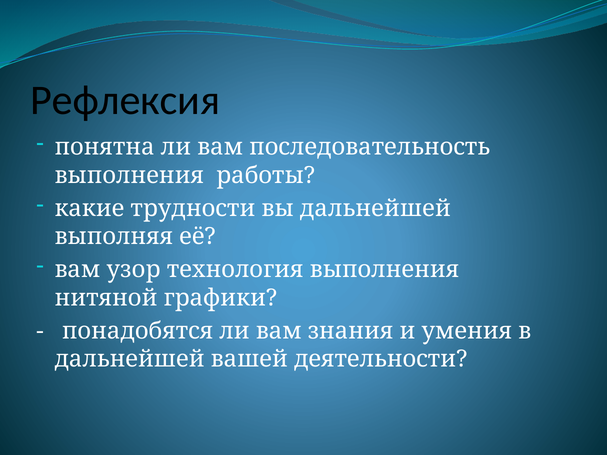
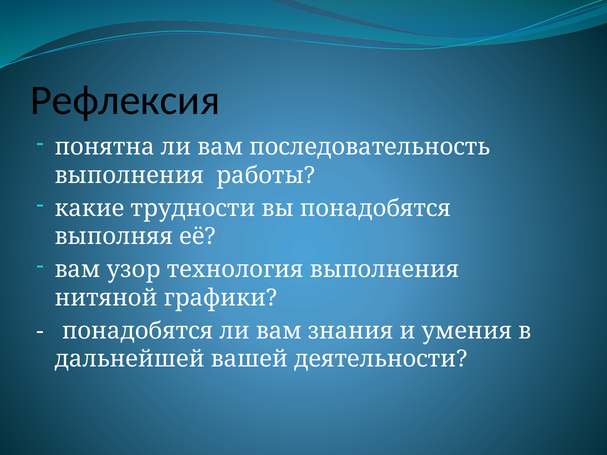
вы дальнейшей: дальнейшей -> понадобятся
